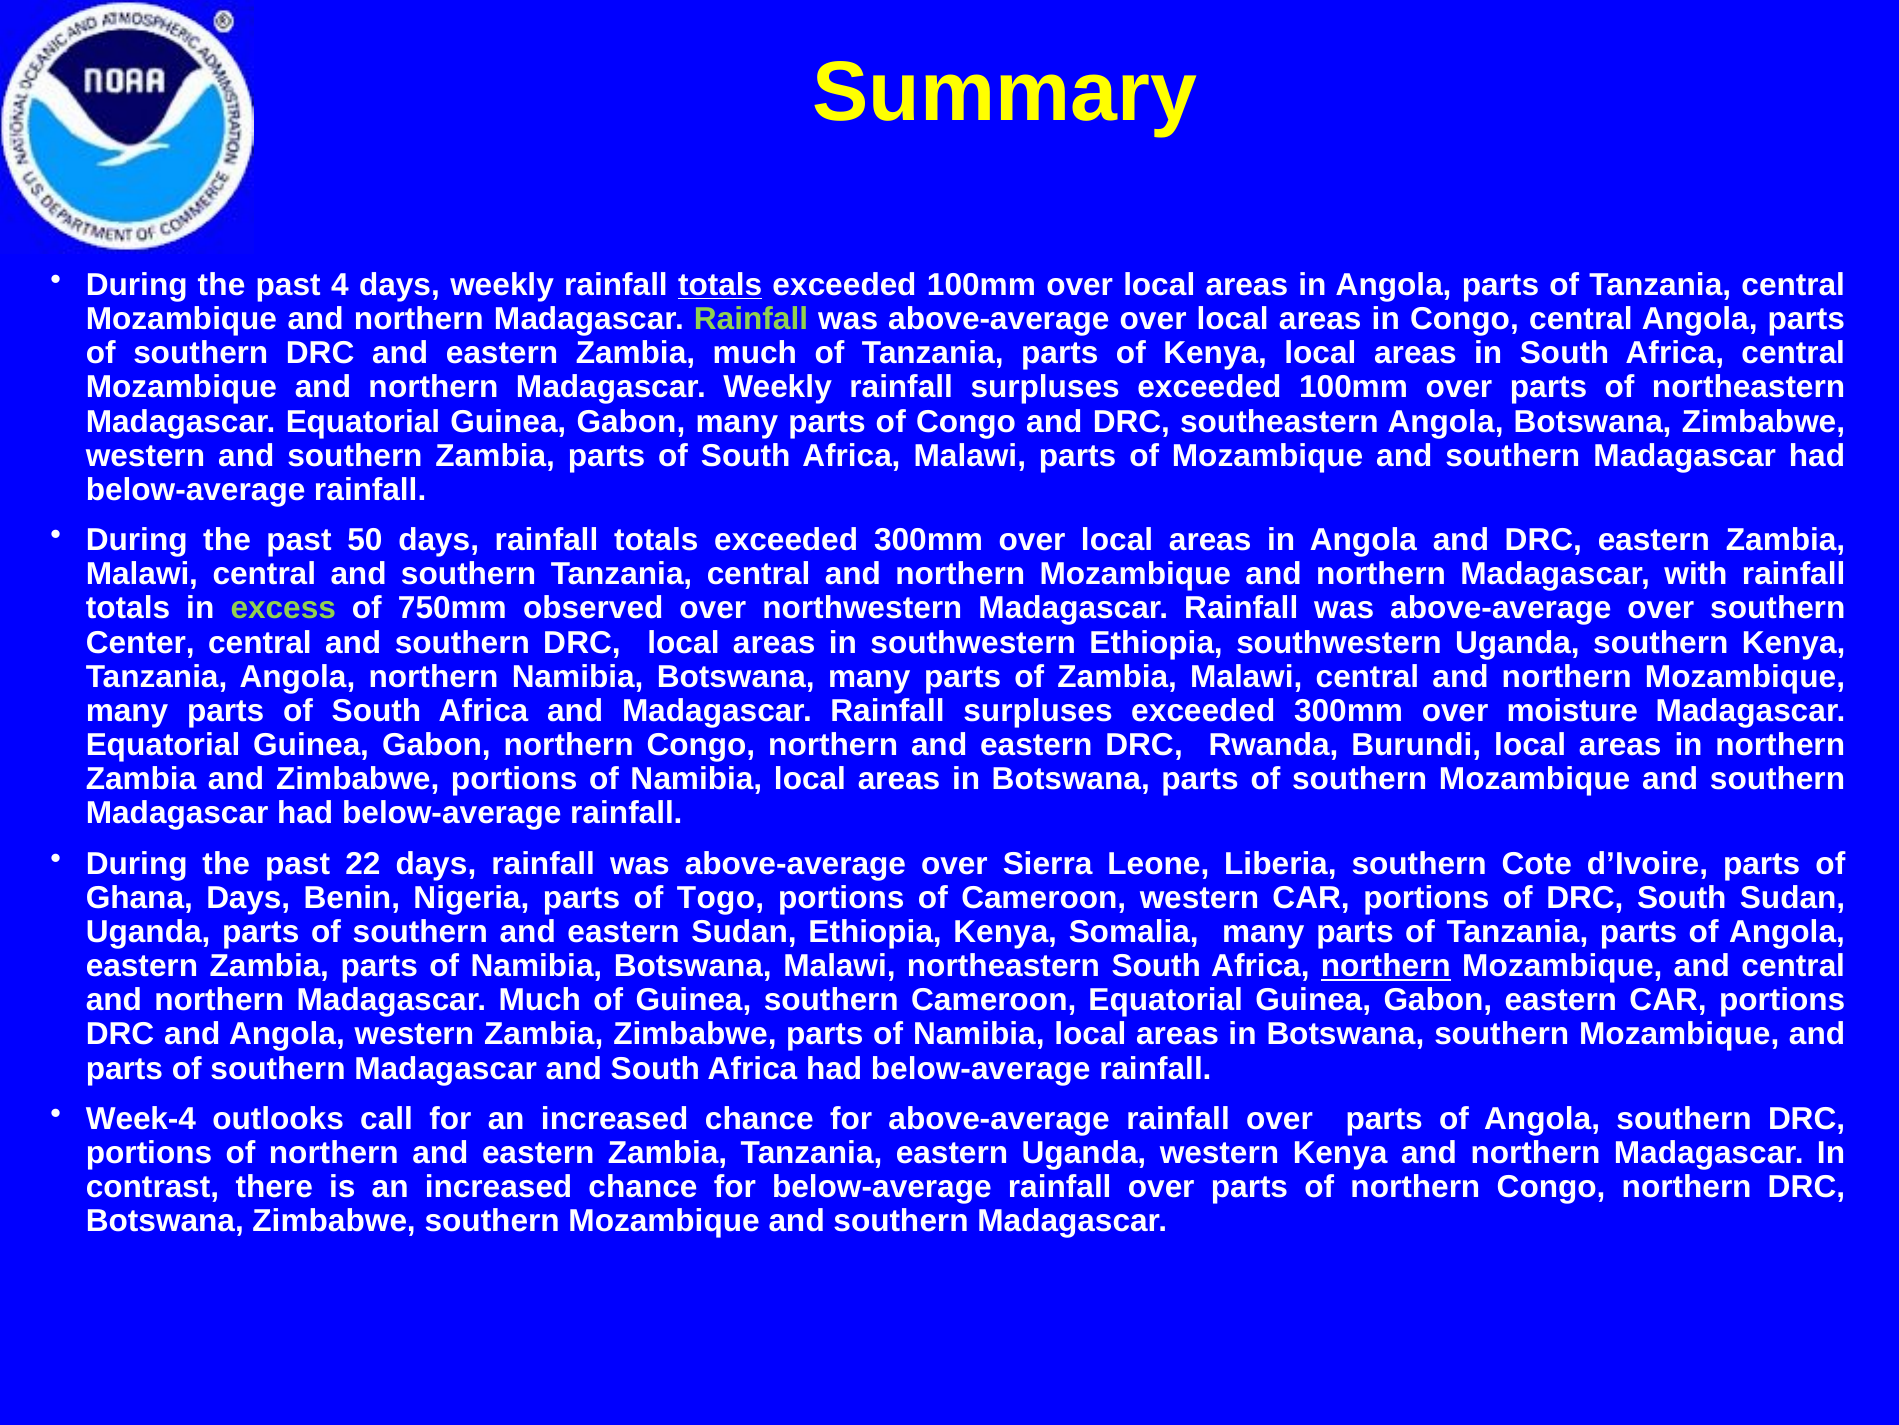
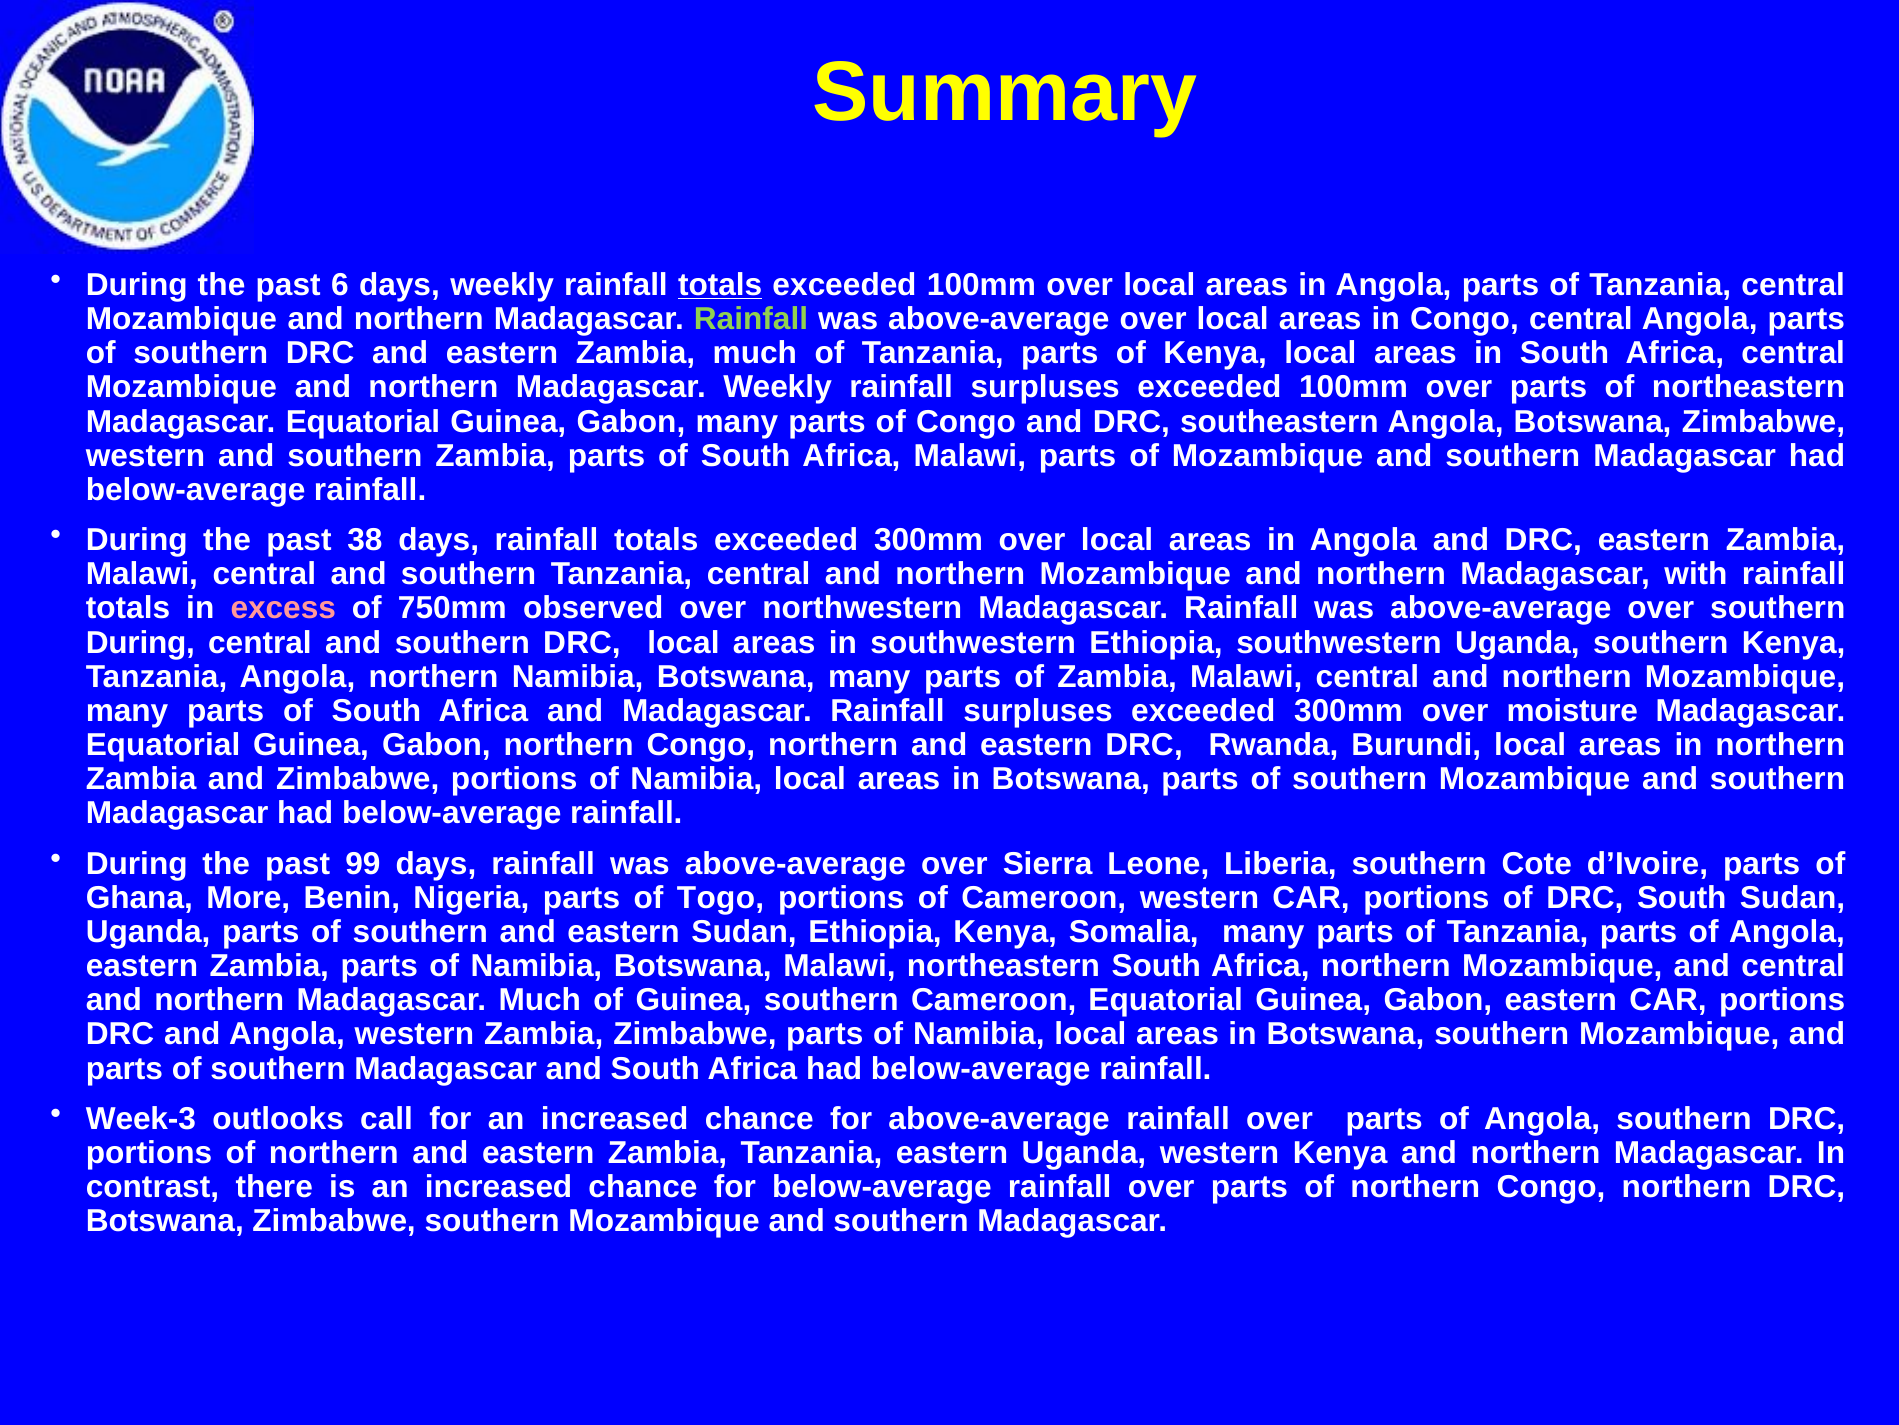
4: 4 -> 6
50: 50 -> 38
excess colour: light green -> pink
Center at (140, 642): Center -> During
22: 22 -> 99
Ghana Days: Days -> More
northern at (1386, 966) underline: present -> none
Week-4: Week-4 -> Week-3
